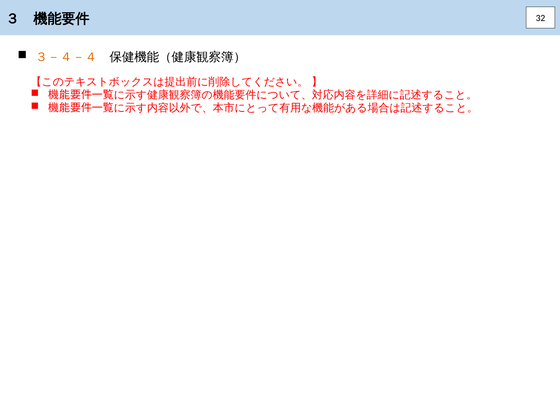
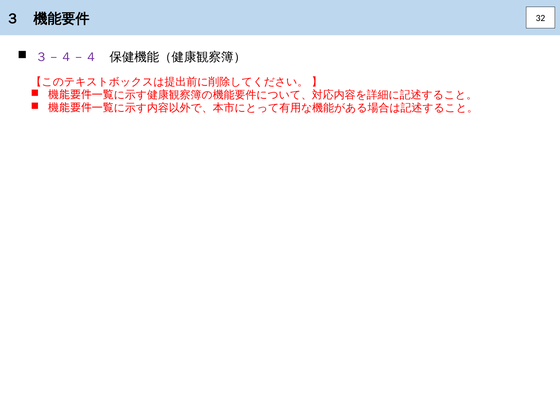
３－４－４ colour: orange -> purple
